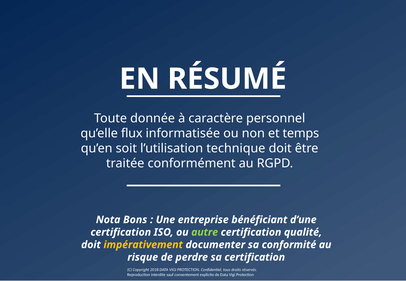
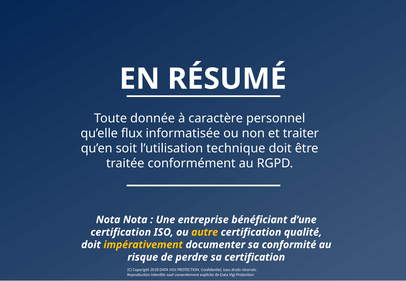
temps: temps -> traiter
Nota Bons: Bons -> Nota
autre colour: light green -> yellow
